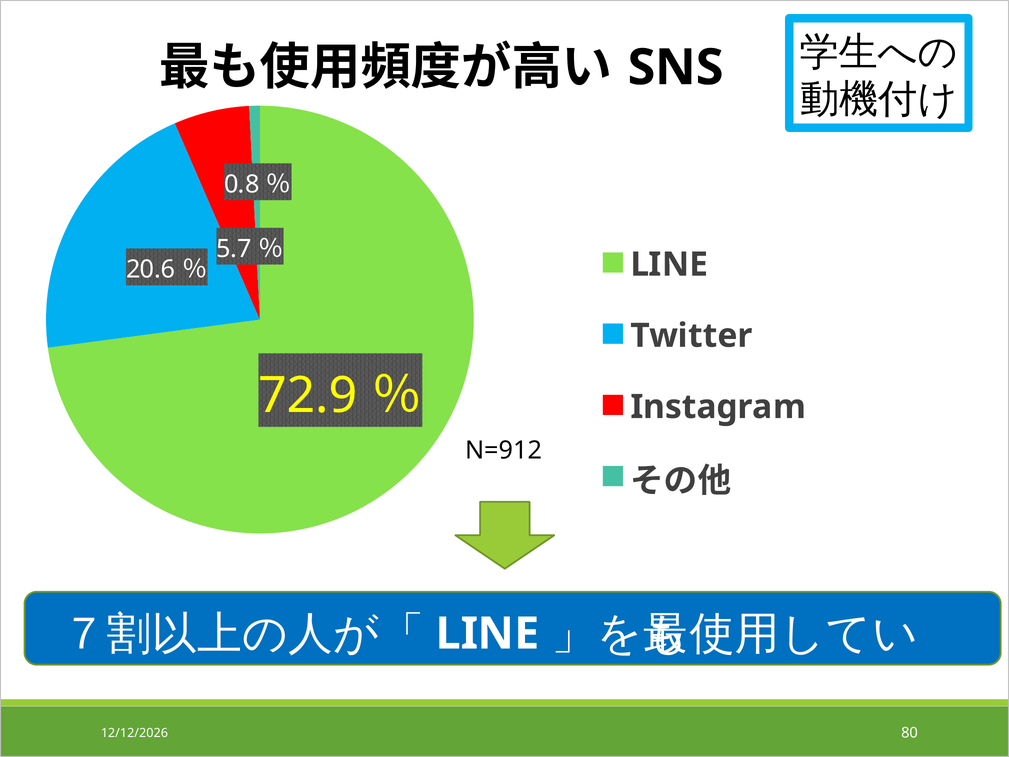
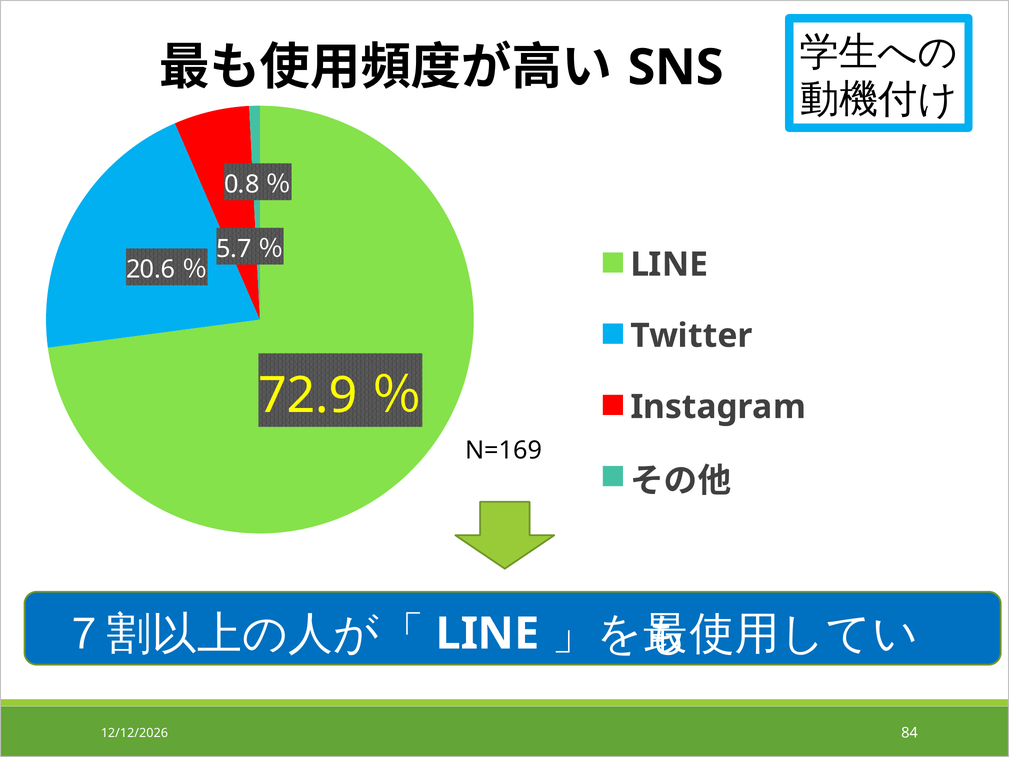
N=912: N=912 -> N=169
80: 80 -> 84
